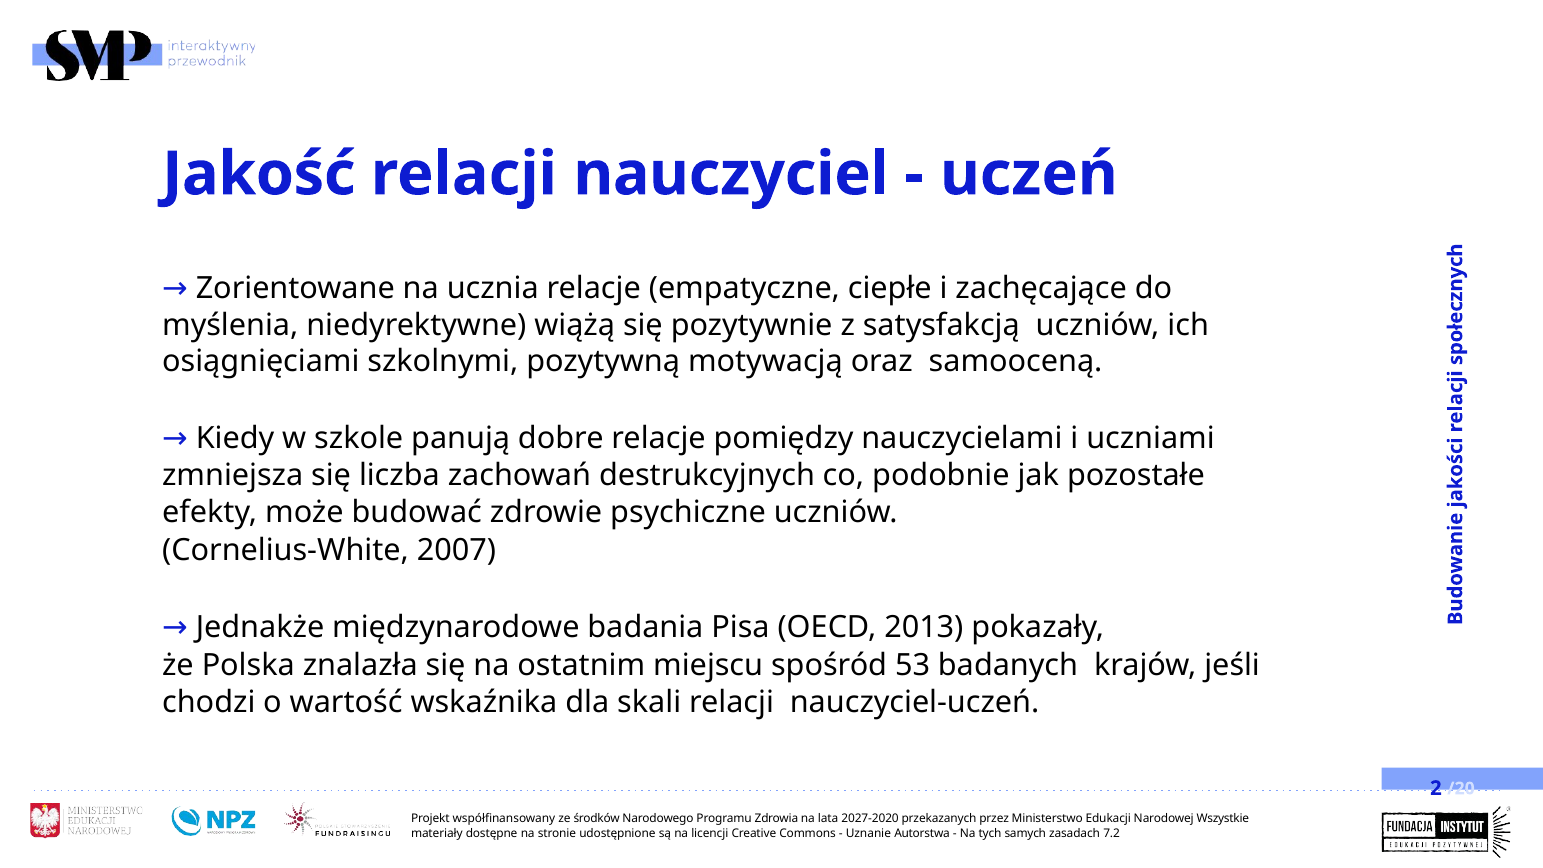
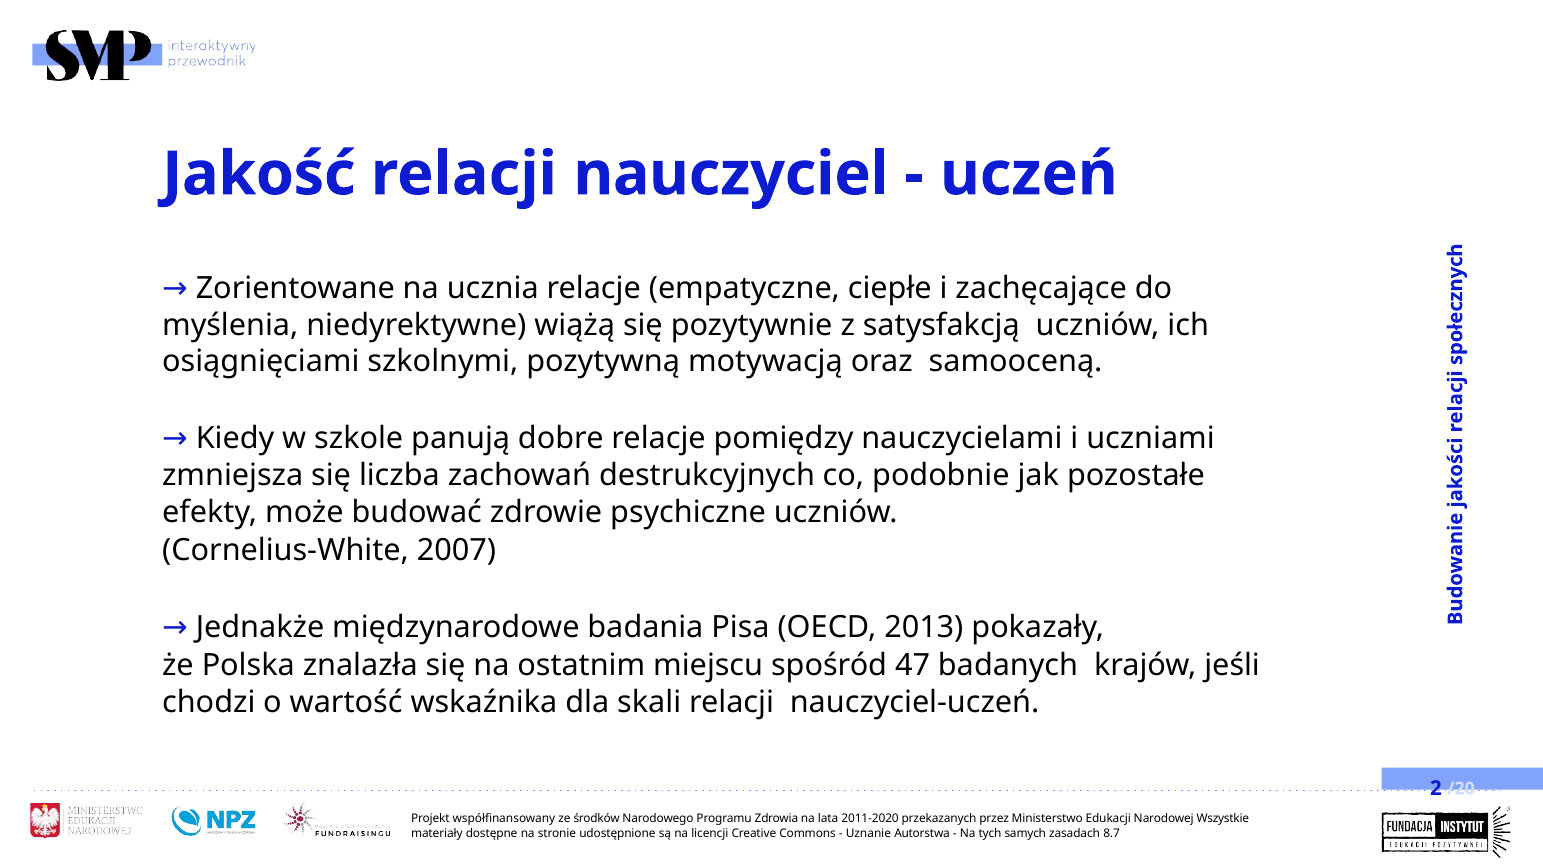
53: 53 -> 47
2027-2020: 2027-2020 -> 2011-2020
7.2: 7.2 -> 8.7
